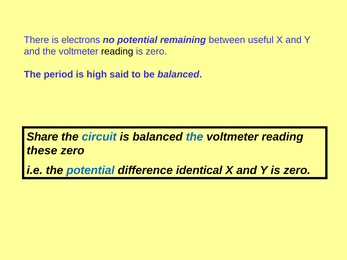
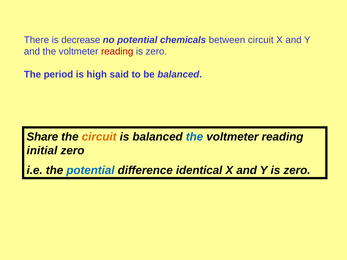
electrons: electrons -> decrease
remaining: remaining -> chemicals
between useful: useful -> circuit
reading at (117, 51) colour: black -> red
circuit at (99, 137) colour: blue -> orange
these: these -> initial
